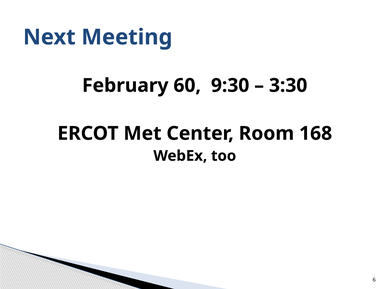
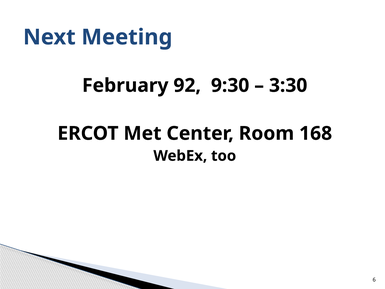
60: 60 -> 92
